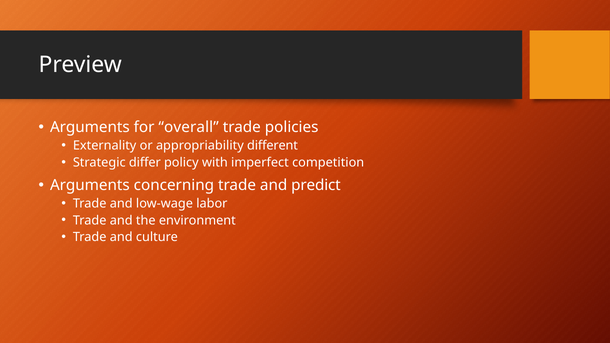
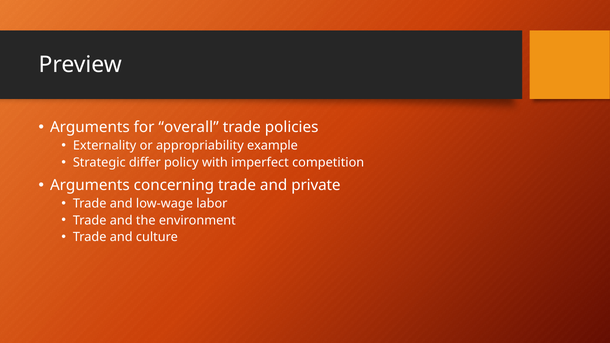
different: different -> example
predict: predict -> private
